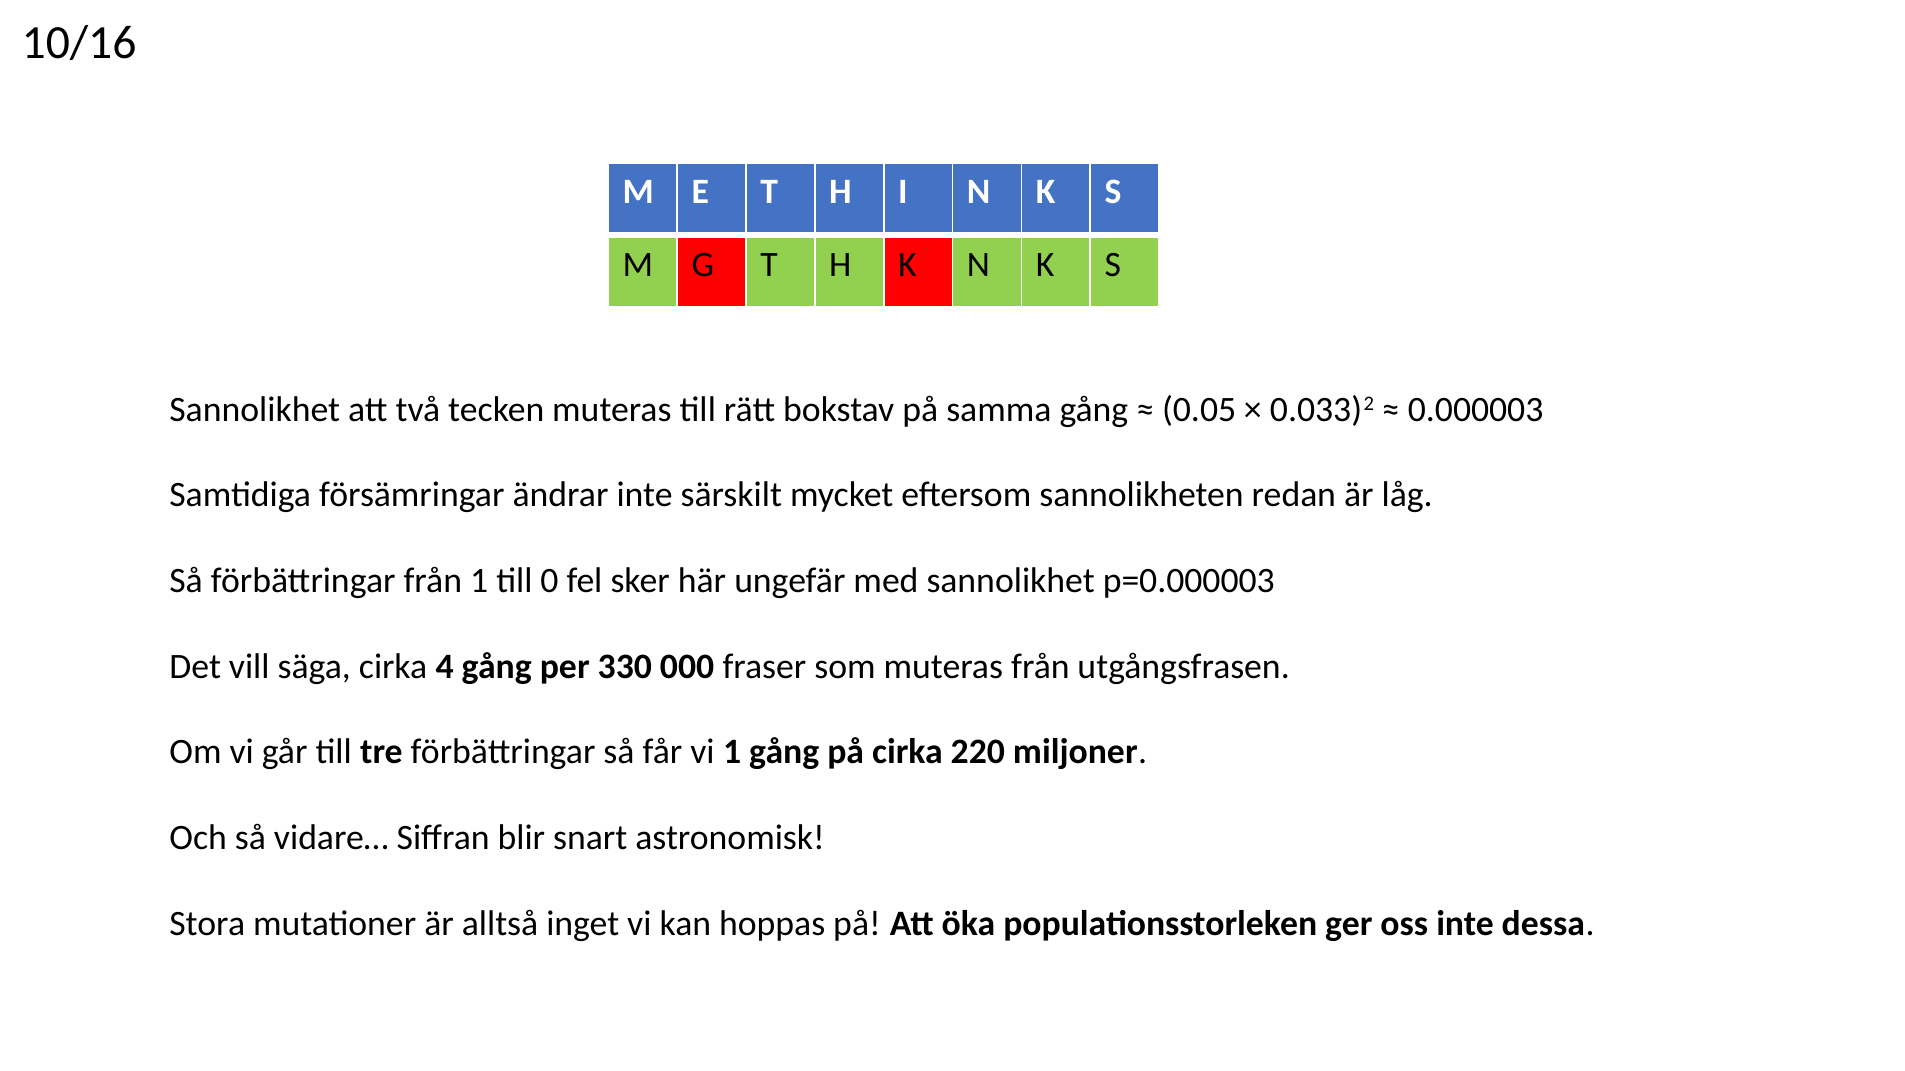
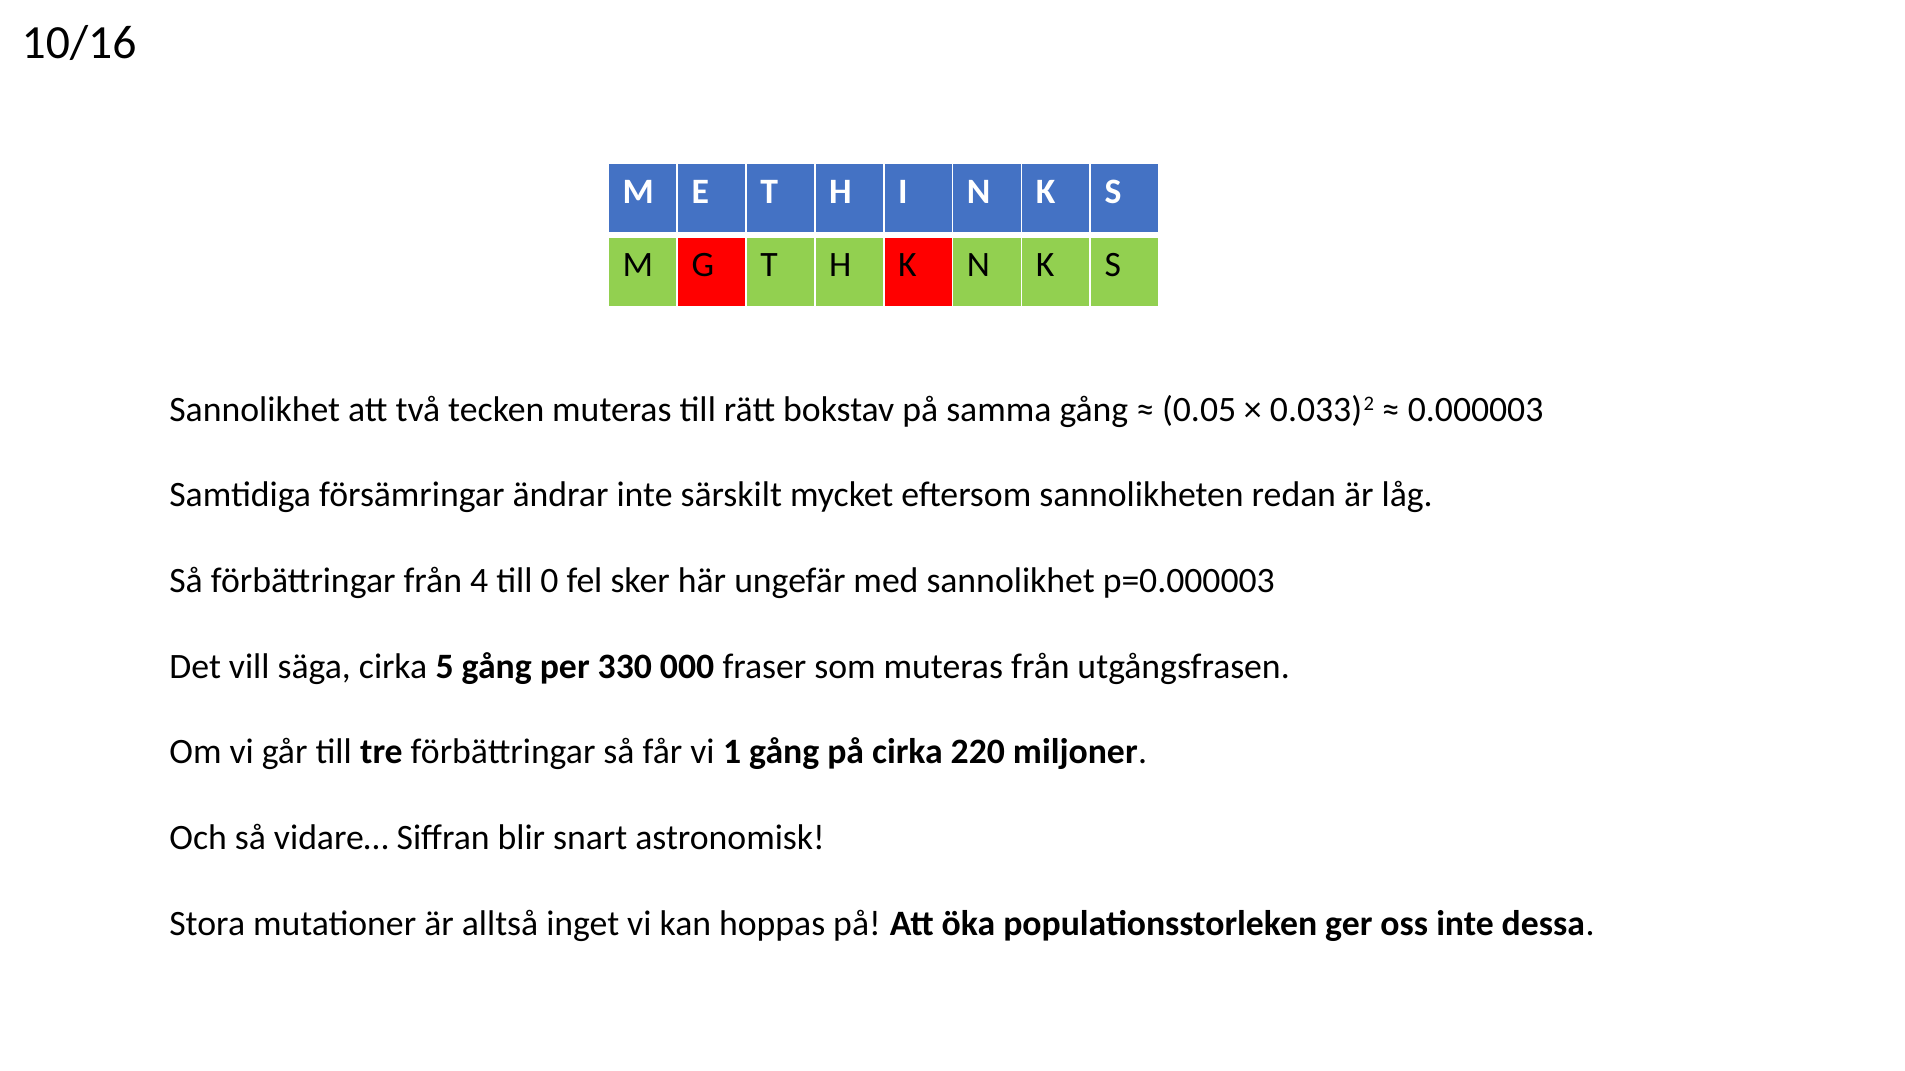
från 1: 1 -> 4
4: 4 -> 5
